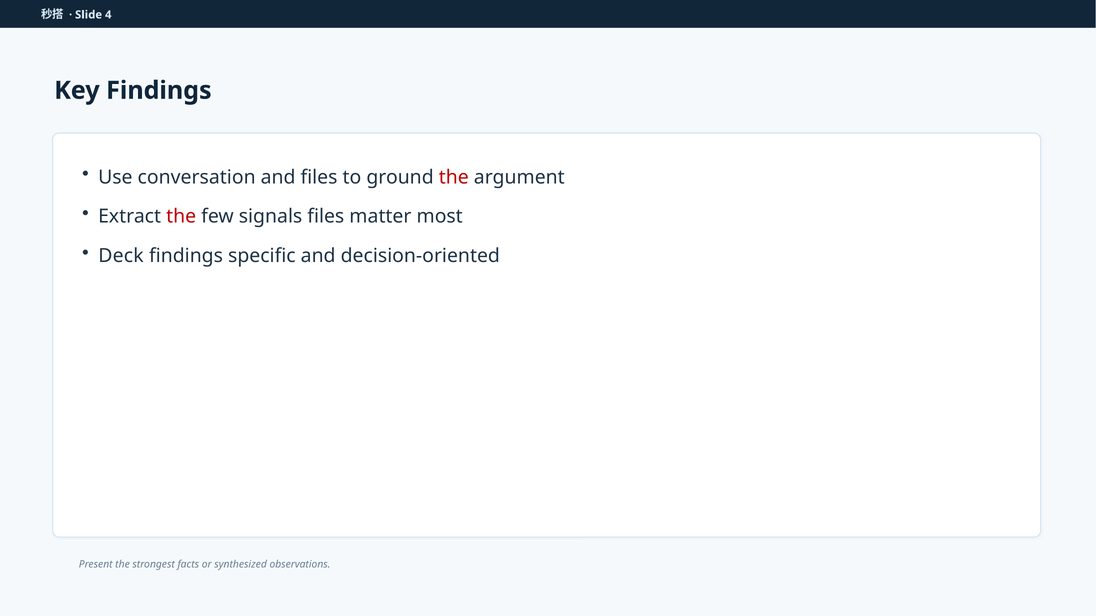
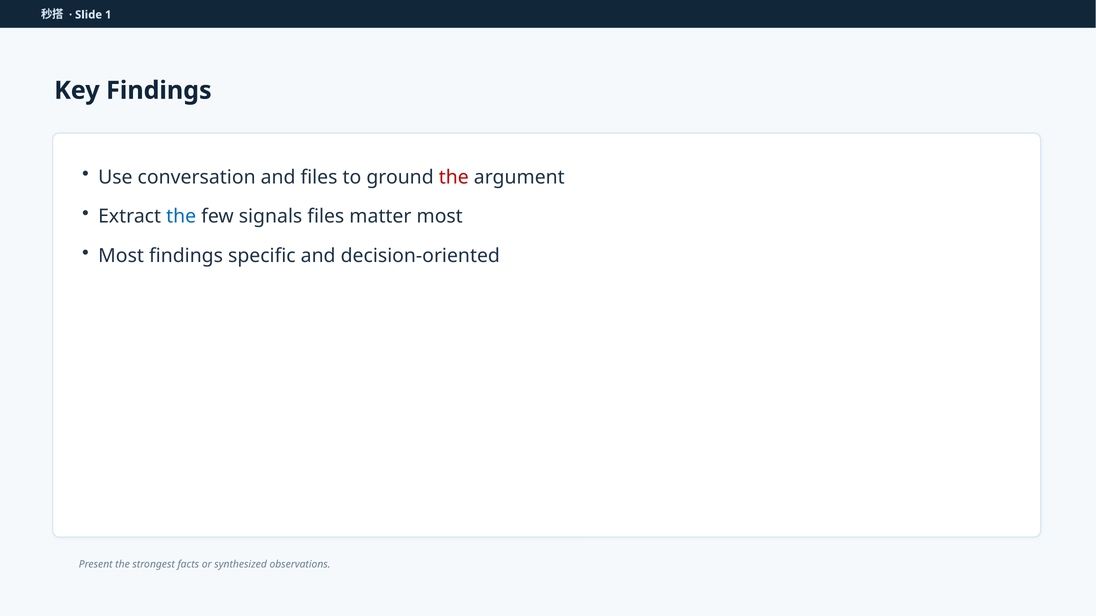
4: 4 -> 1
the at (181, 217) colour: red -> blue
Deck at (121, 256): Deck -> Most
